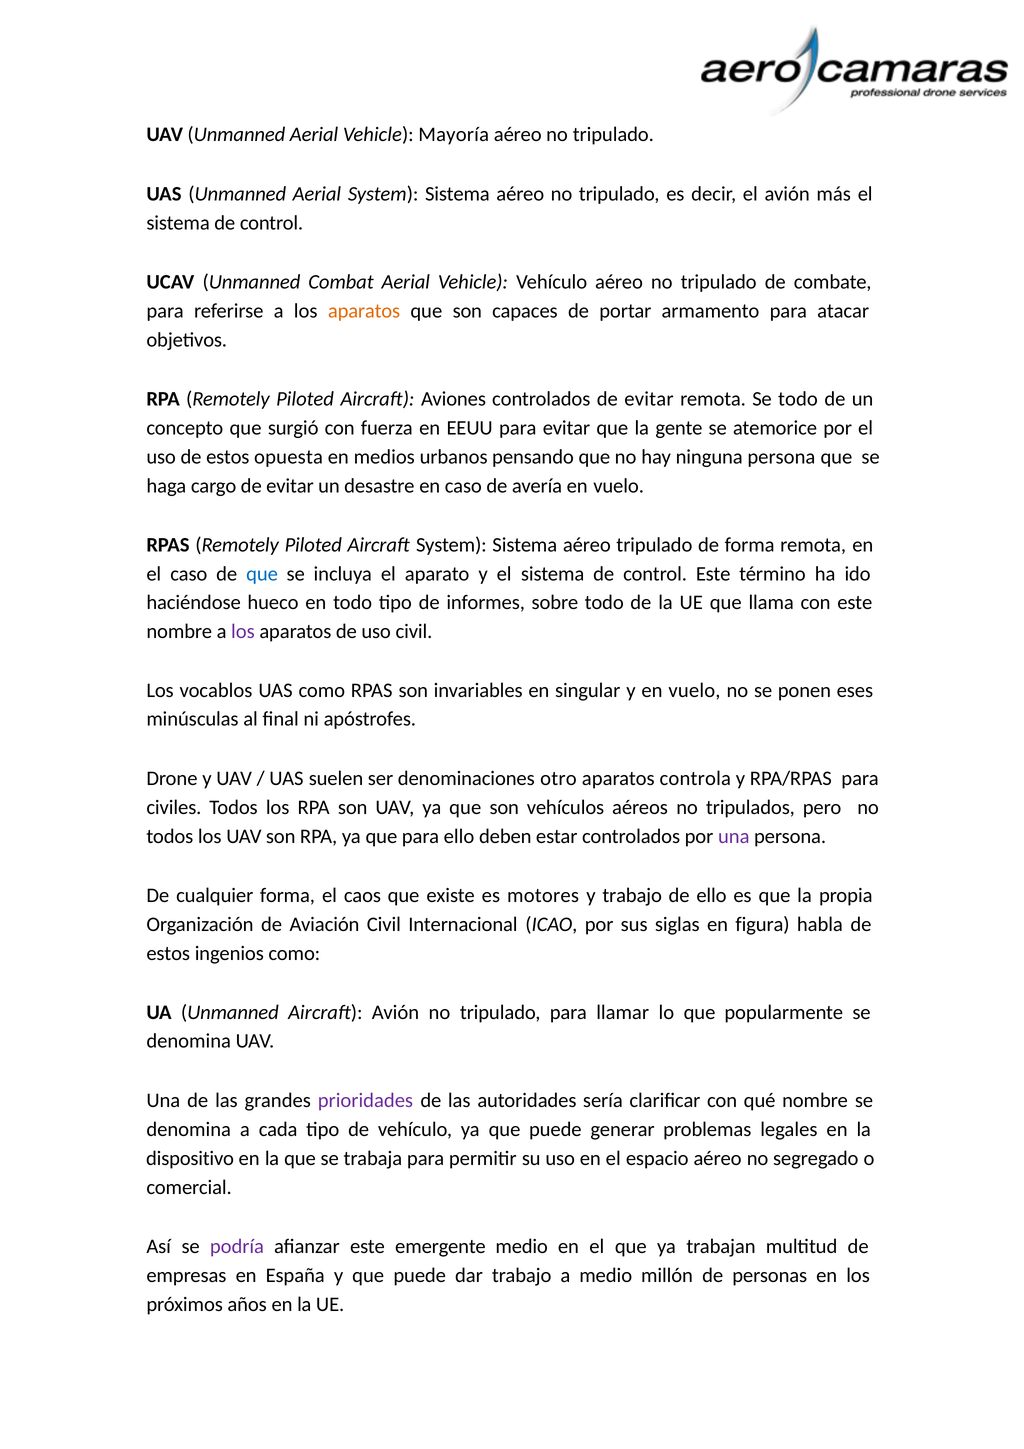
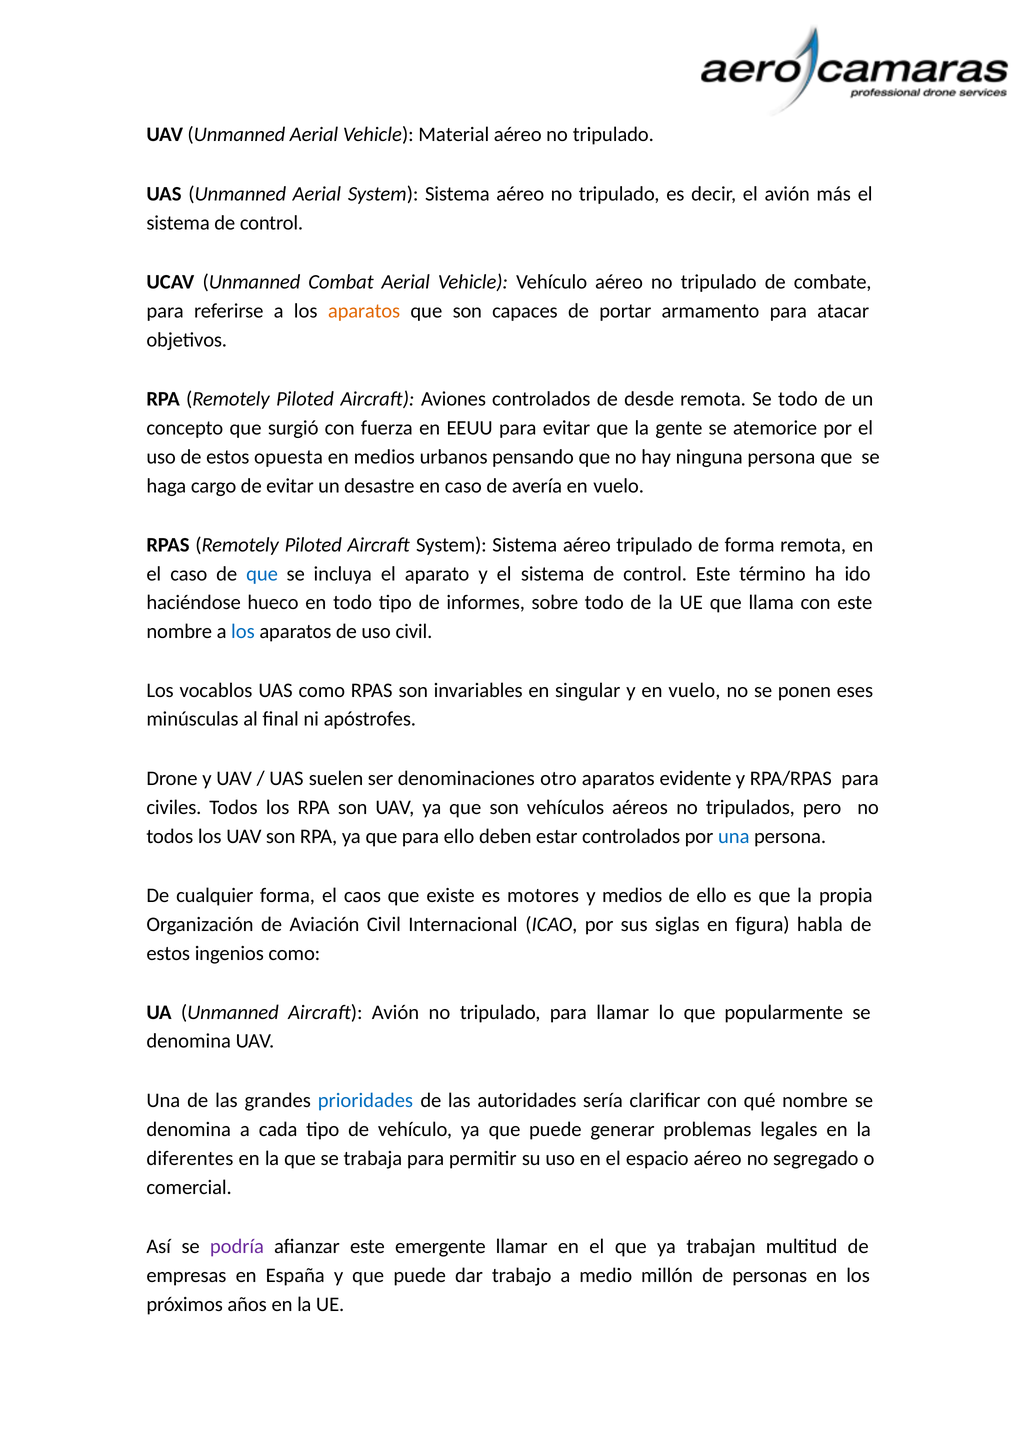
Mayoría: Mayoría -> Material
controlados de evitar: evitar -> desde
los at (243, 631) colour: purple -> blue
controla: controla -> evidente
una at (734, 836) colour: purple -> blue
y trabajo: trabajo -> medios
prioridades colour: purple -> blue
dispositivo: dispositivo -> diferentes
emergente medio: medio -> llamar
